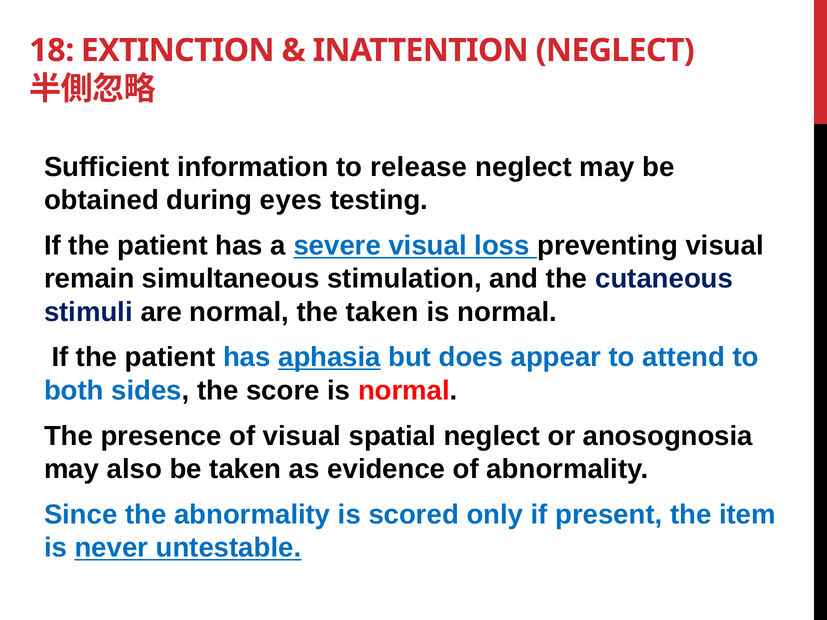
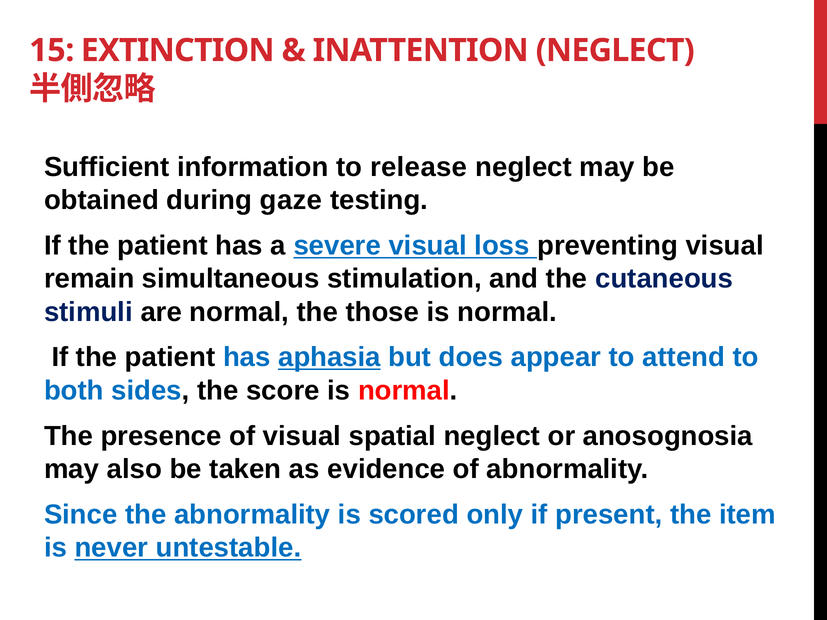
18: 18 -> 15
eyes: eyes -> gaze
the taken: taken -> those
